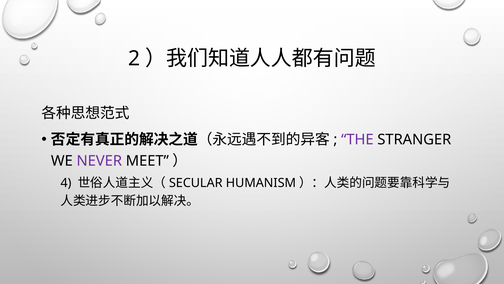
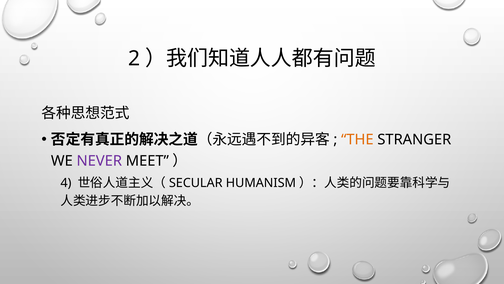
THE colour: purple -> orange
